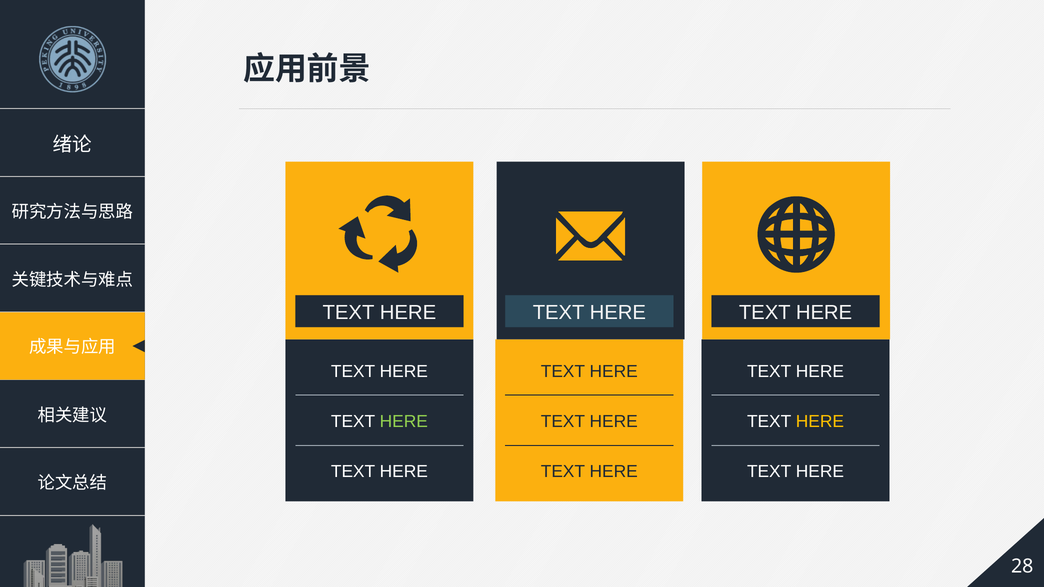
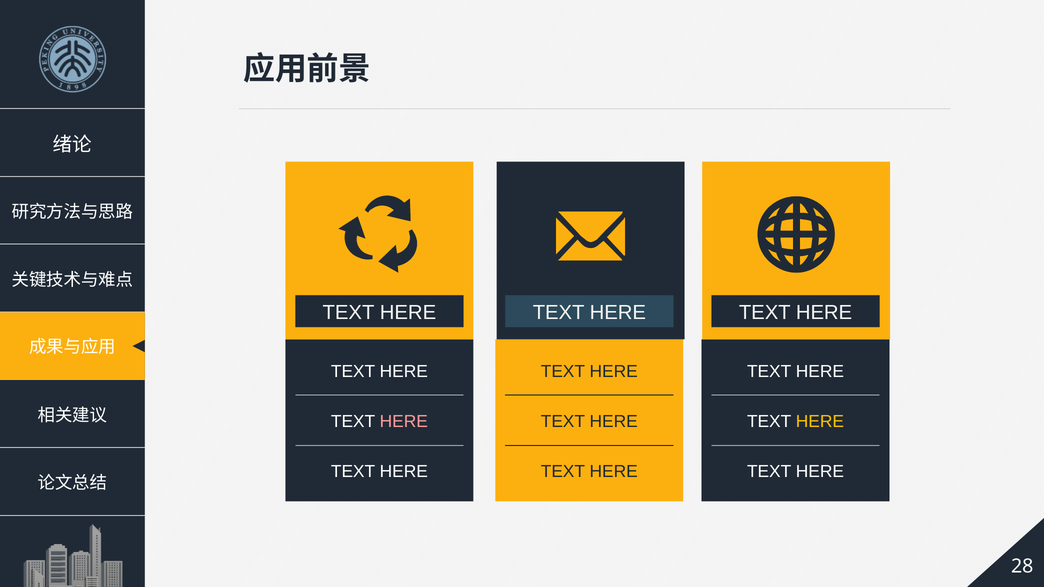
HERE at (404, 421) colour: light green -> pink
